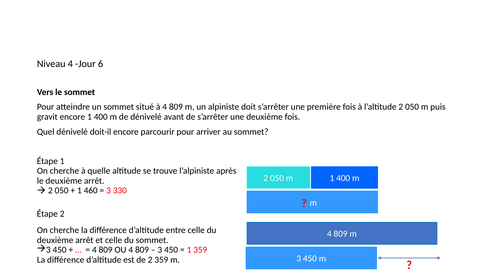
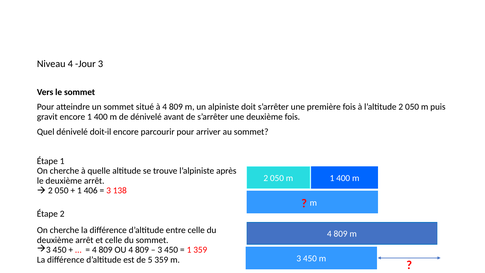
Jour 6: 6 -> 3
460: 460 -> 406
330: 330 -> 138
de 2: 2 -> 5
